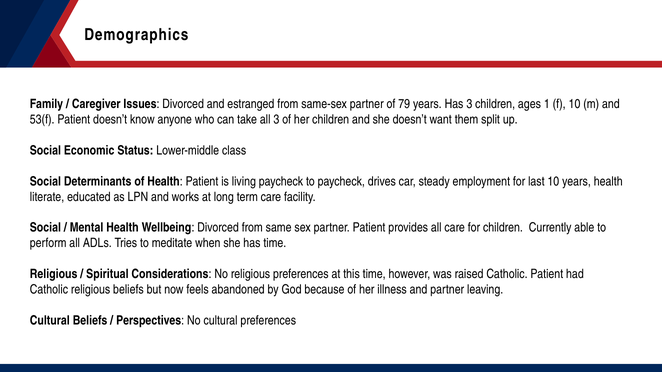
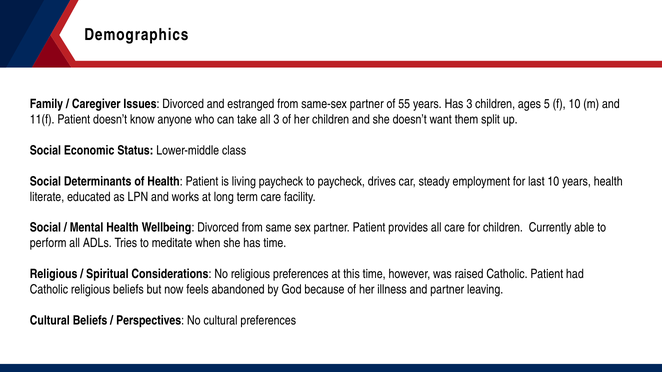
79: 79 -> 55
1: 1 -> 5
53(f: 53(f -> 11(f
